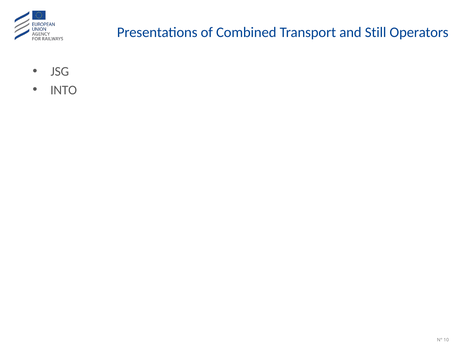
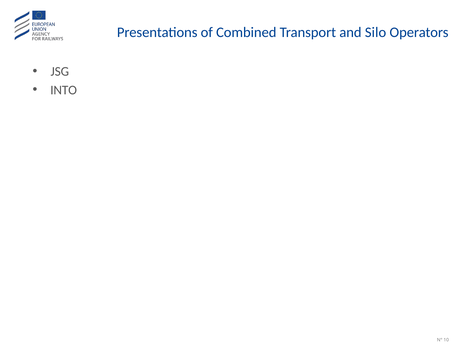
Still: Still -> Silo
